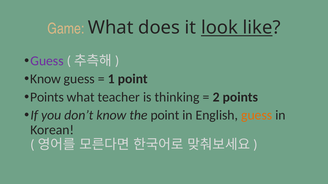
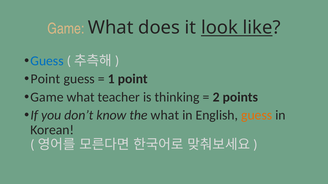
Guess at (47, 61) colour: purple -> blue
Know at (46, 79): Know -> Point
Points at (47, 97): Points -> Game
the point: point -> what
